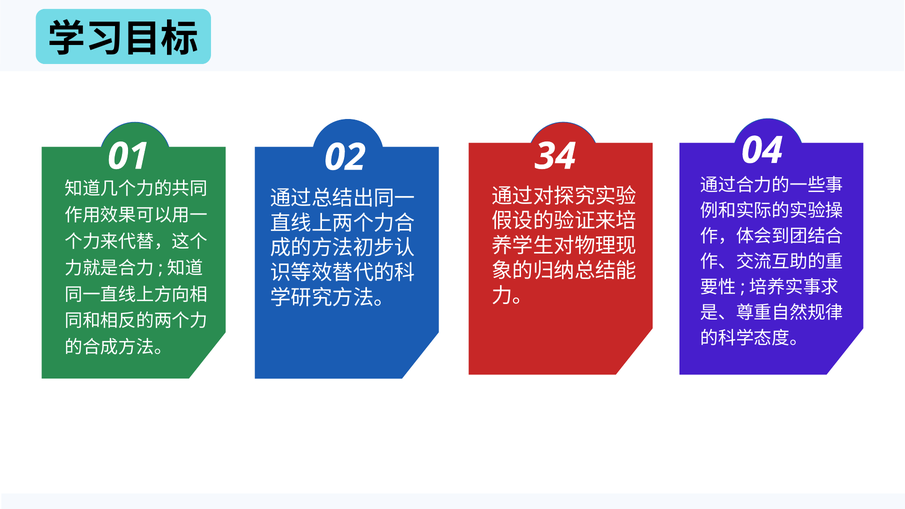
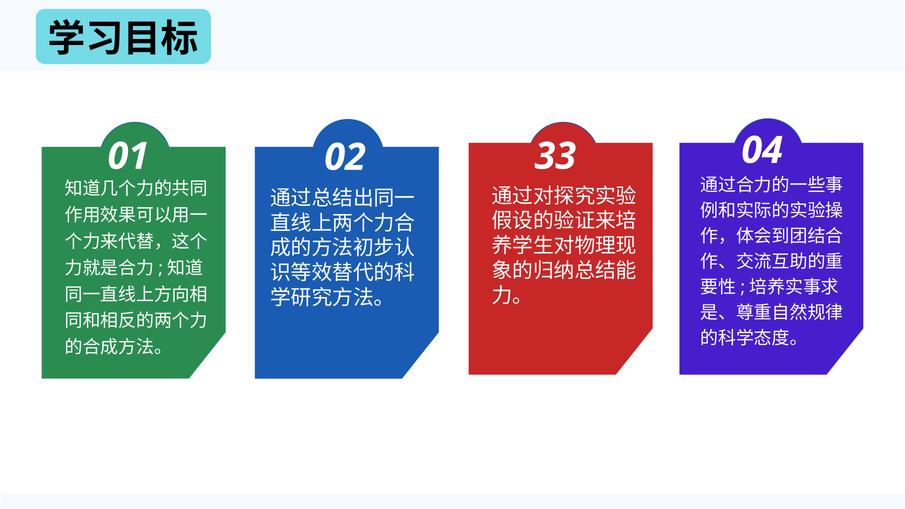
34: 34 -> 33
